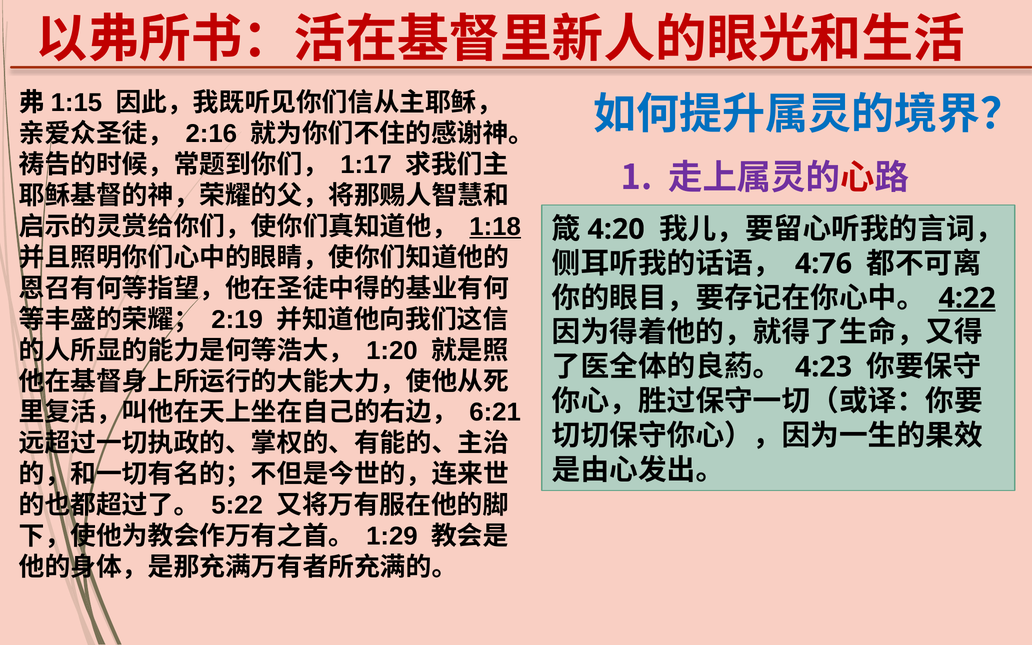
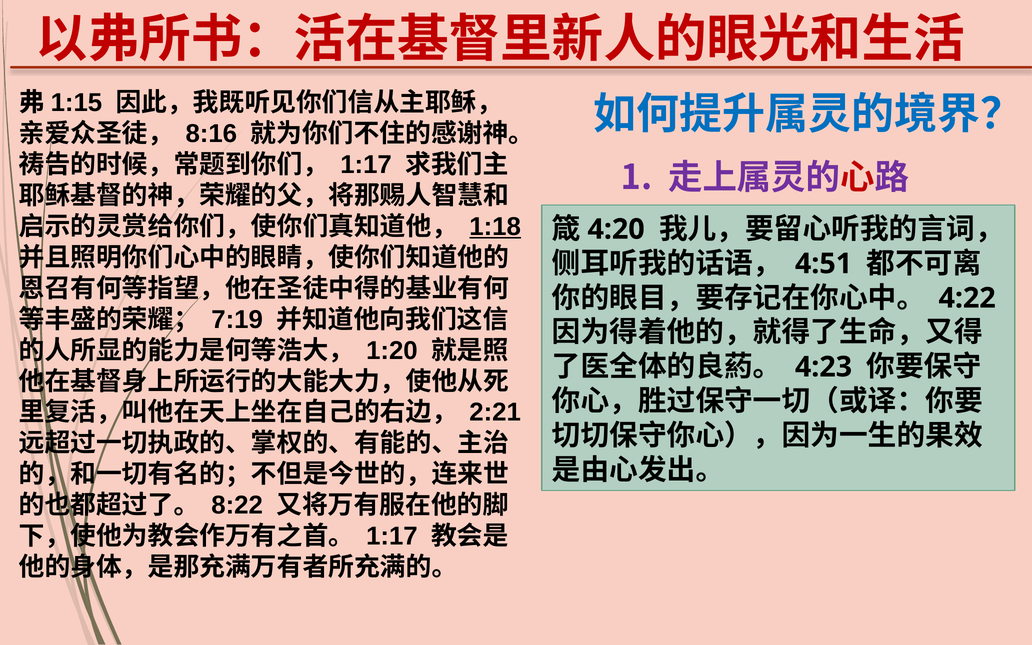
2:16: 2:16 -> 8:16
4:76: 4:76 -> 4:51
4:22 underline: present -> none
2:19: 2:19 -> 7:19
6:21: 6:21 -> 2:21
5:22: 5:22 -> 8:22
1:29 at (392, 536): 1:29 -> 1:17
